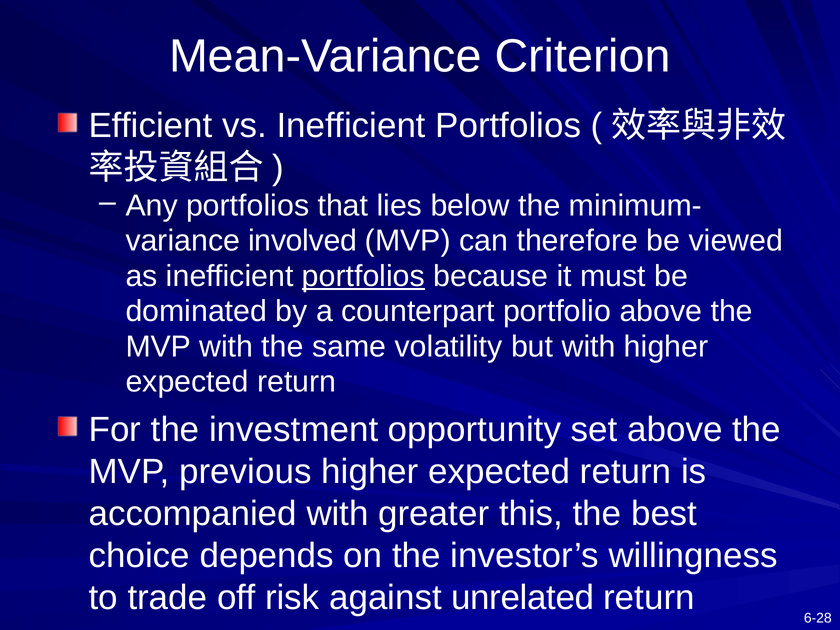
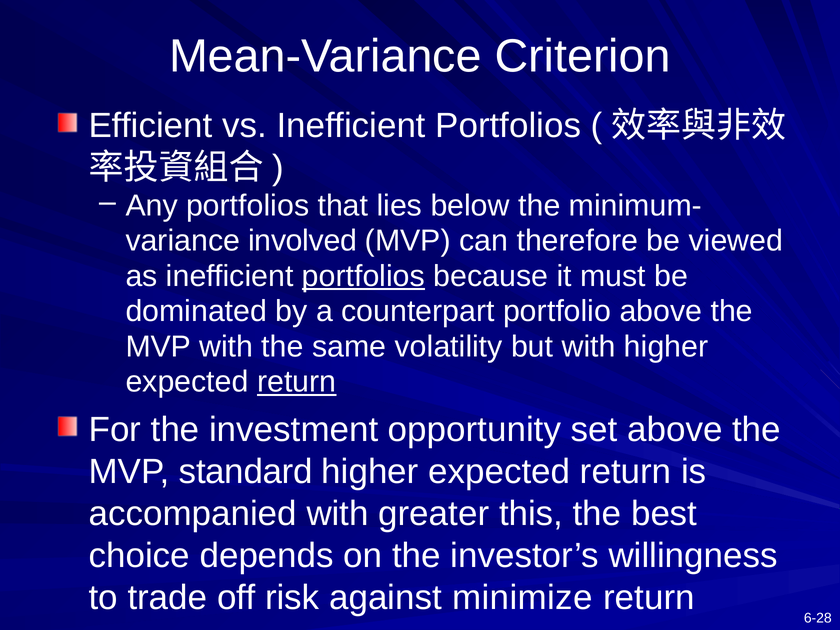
return at (297, 382) underline: none -> present
previous: previous -> standard
unrelated: unrelated -> minimize
